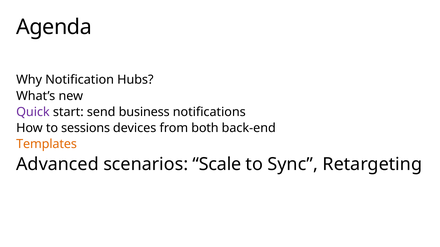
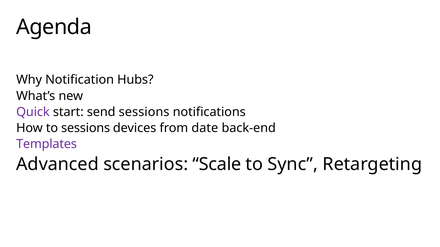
send business: business -> sessions
both: both -> date
Templates colour: orange -> purple
